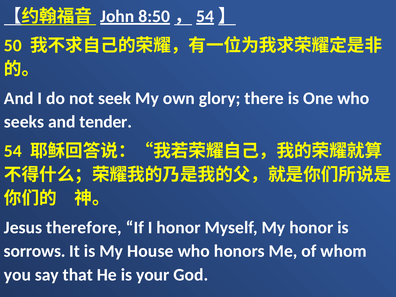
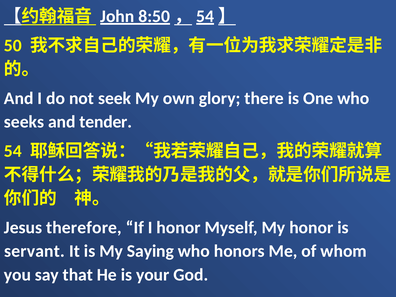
sorrows: sorrows -> servant
House: House -> Saying
